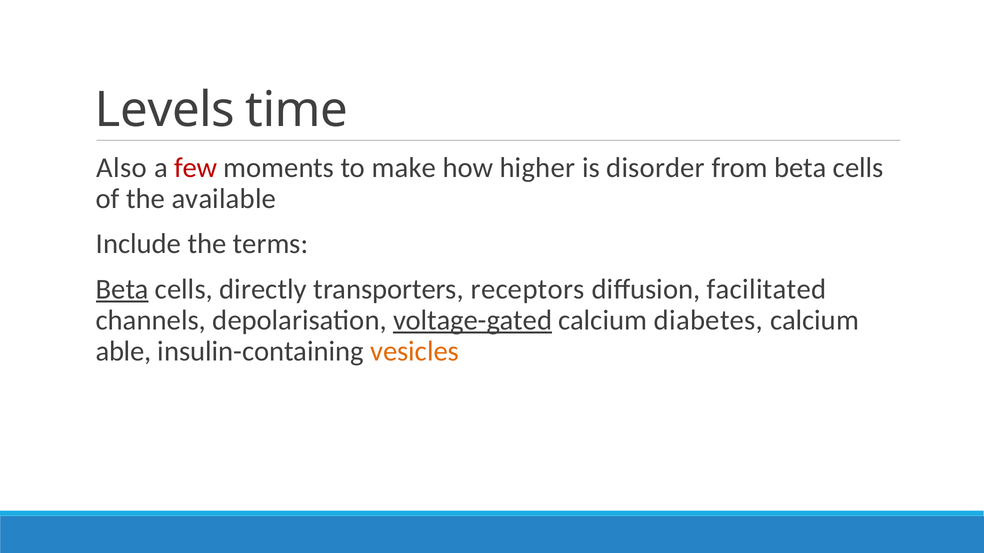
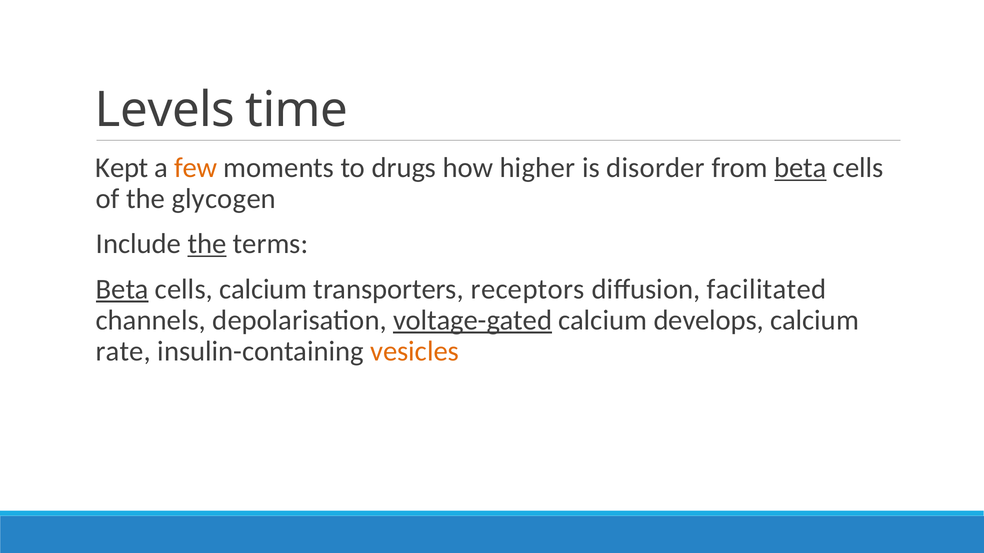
Also: Also -> Kept
few colour: red -> orange
make: make -> drugs
beta at (801, 168) underline: none -> present
available: available -> glycogen
the at (207, 244) underline: none -> present
cells directly: directly -> calcium
diabetes: diabetes -> develops
able: able -> rate
